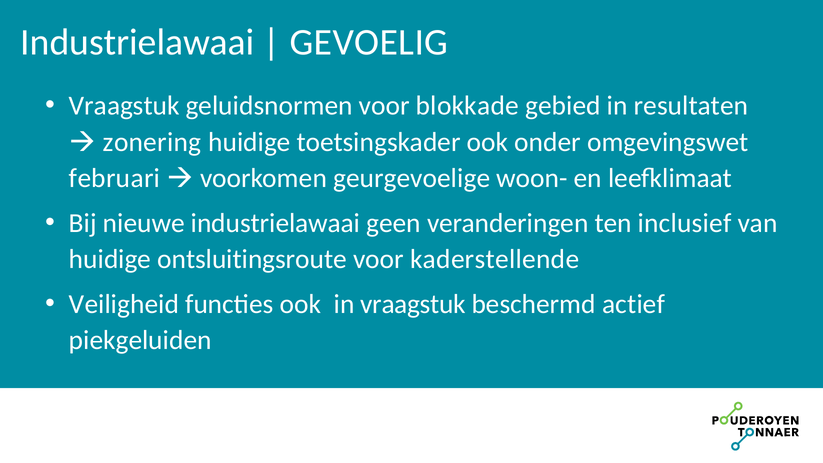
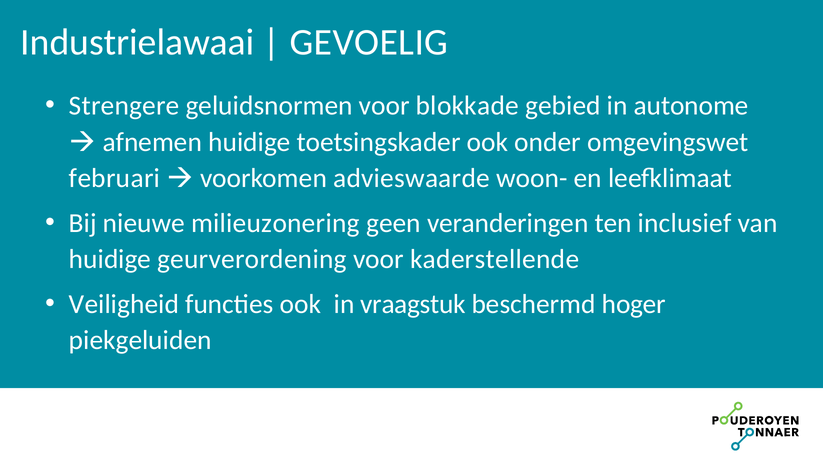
Vraagstuk at (124, 106): Vraagstuk -> Strengere
resultaten: resultaten -> autonome
zonering: zonering -> afnemen
geurgevoelige: geurgevoelige -> advieswaarde
nieuwe industrielawaai: industrielawaai -> milieuzonering
ontsluitingsroute: ontsluitingsroute -> geurverordening
actief: actief -> hoger
